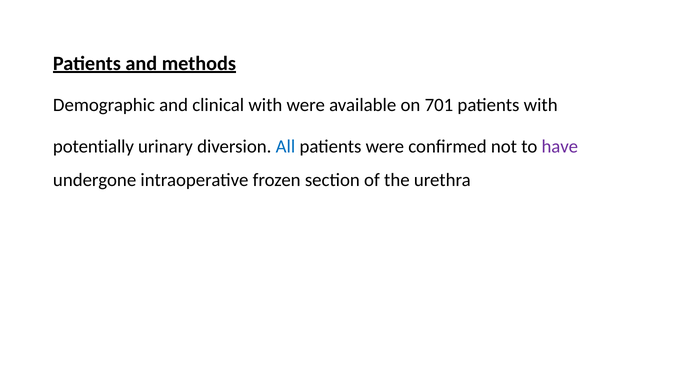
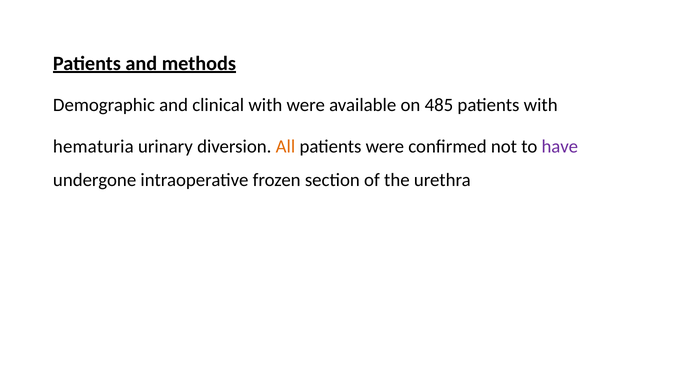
701: 701 -> 485
potentially: potentially -> hematuria
All colour: blue -> orange
